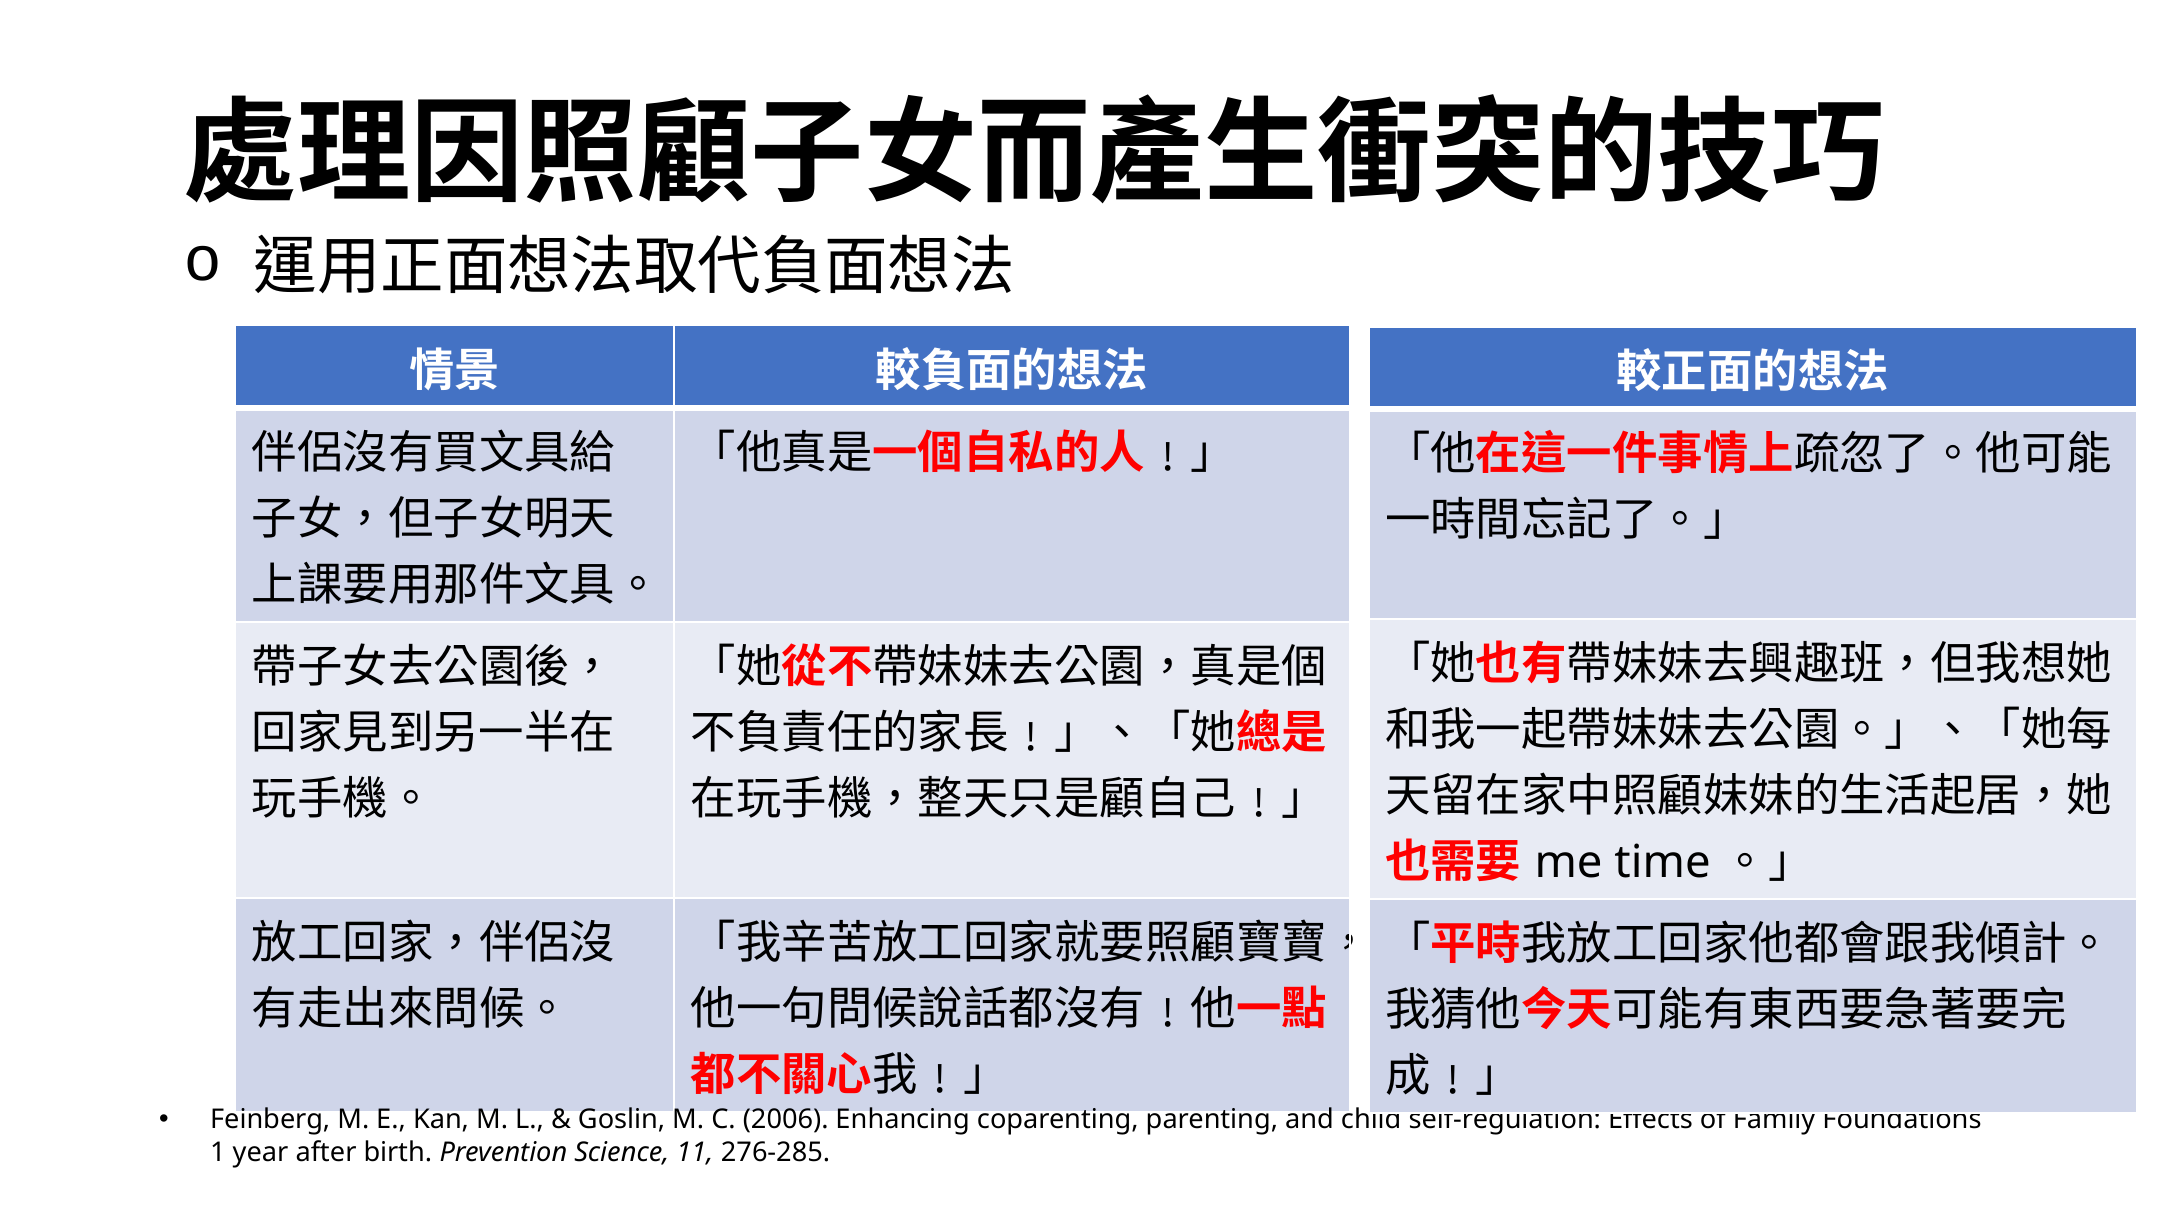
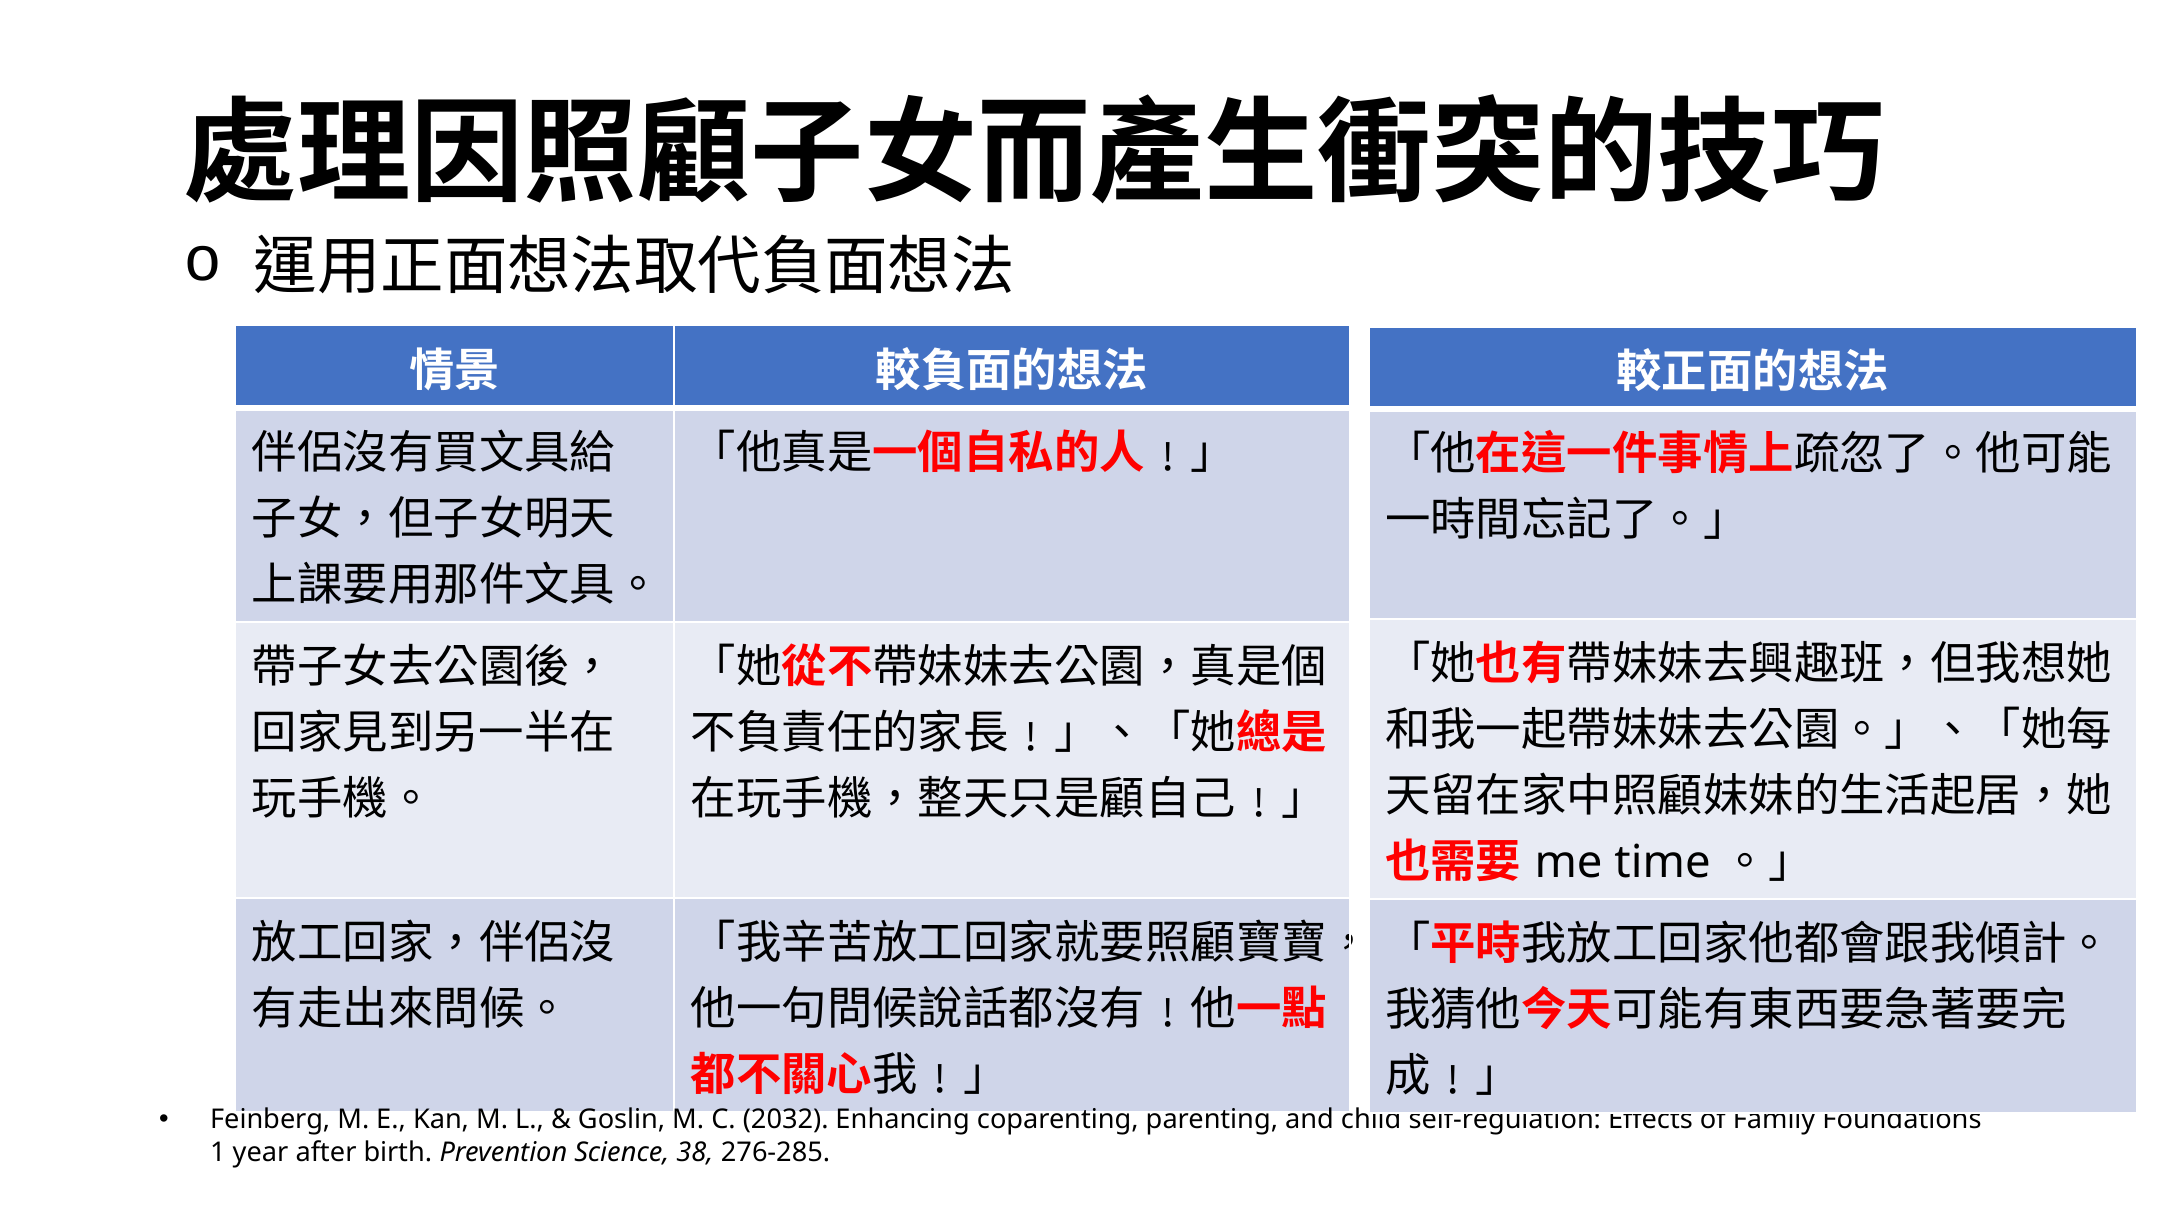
2006: 2006 -> 2032
11: 11 -> 38
